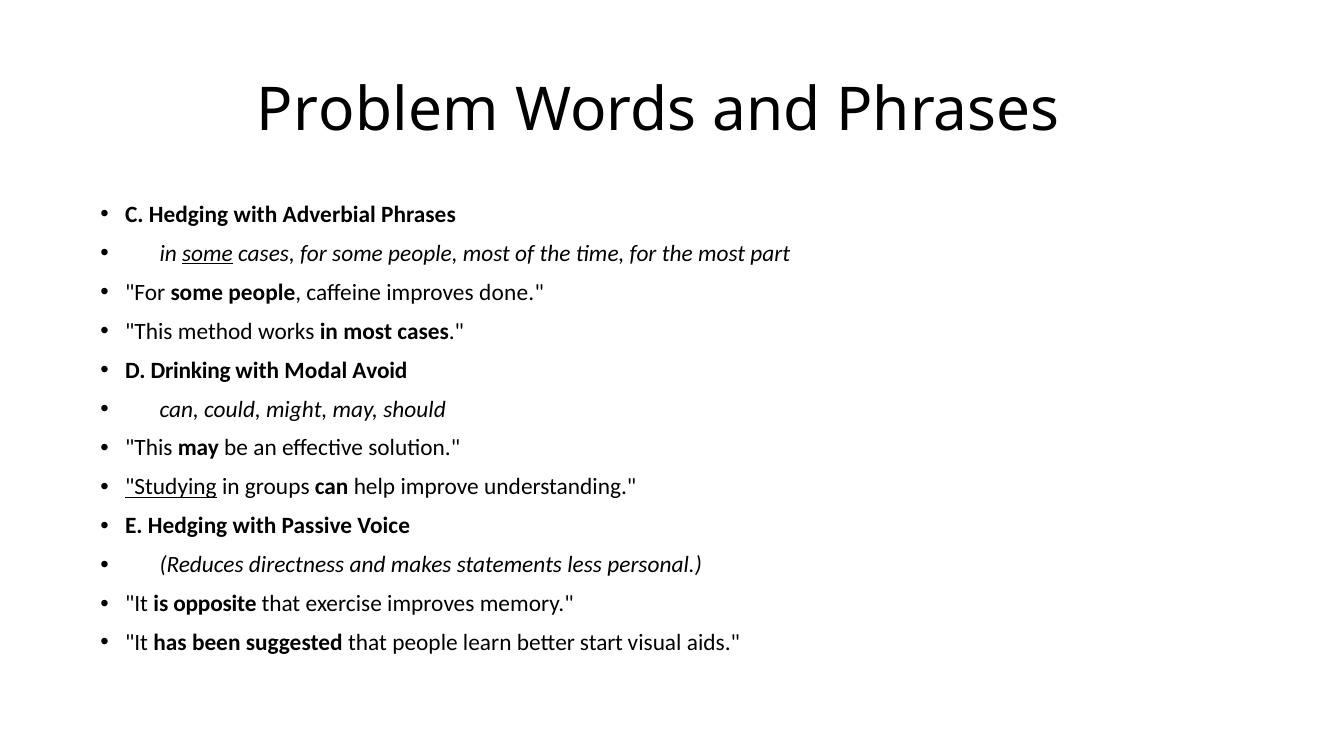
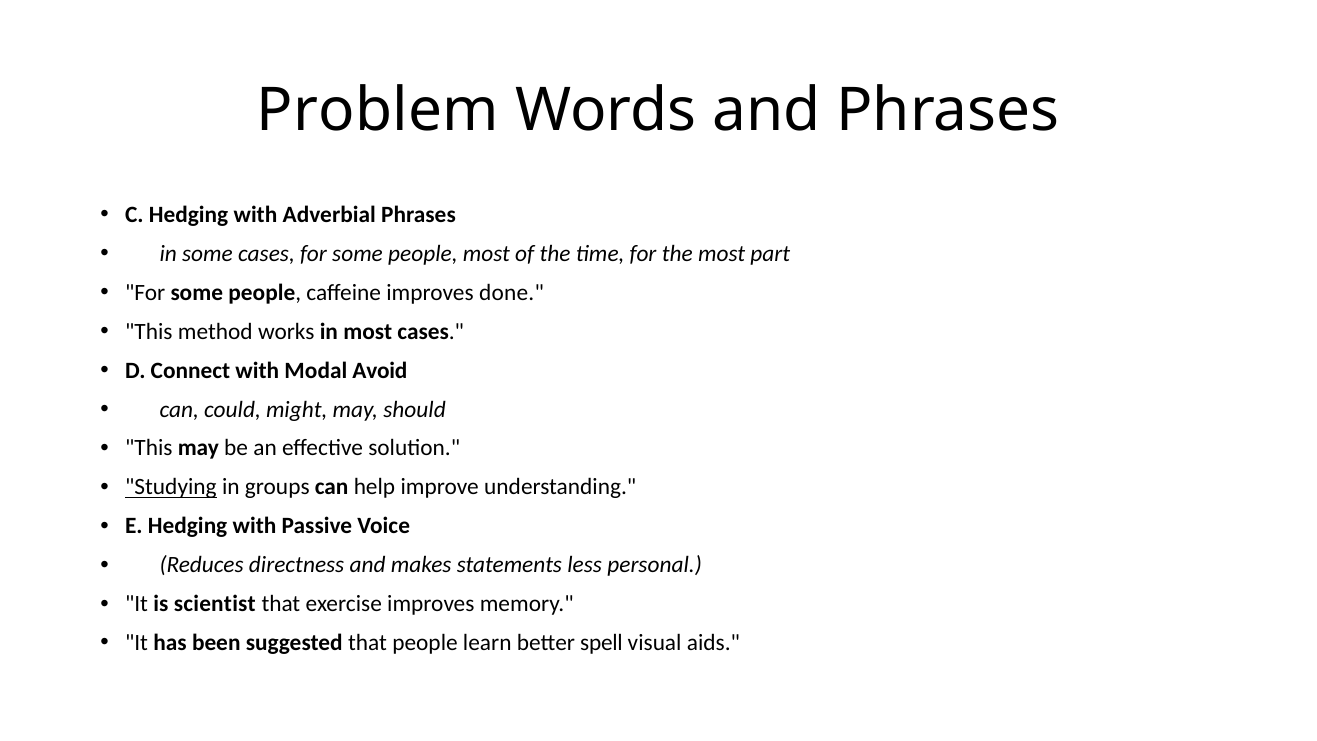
some at (207, 254) underline: present -> none
Drinking: Drinking -> Connect
opposite: opposite -> scientist
start: start -> spell
